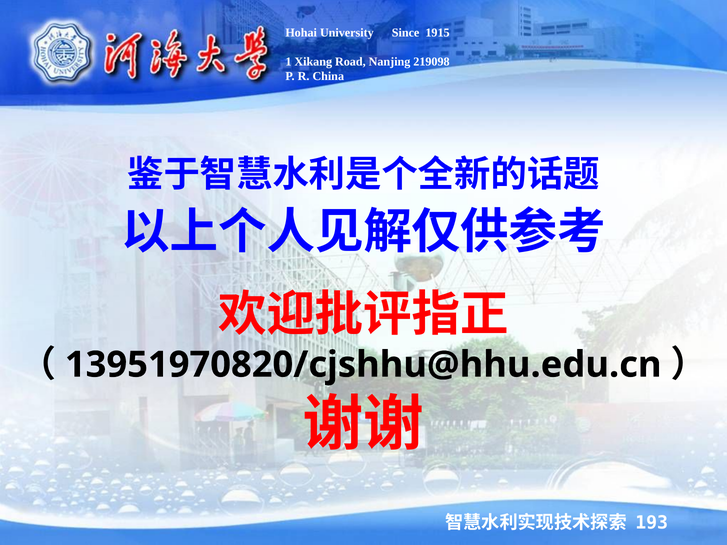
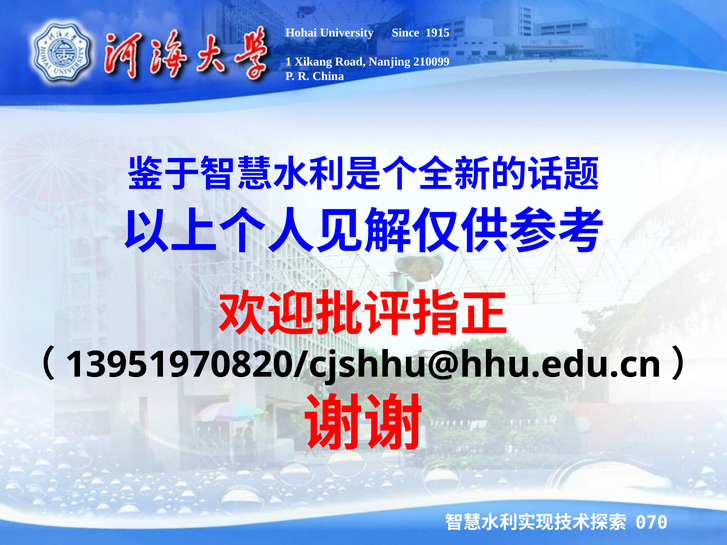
219098: 219098 -> 210099
193: 193 -> 070
